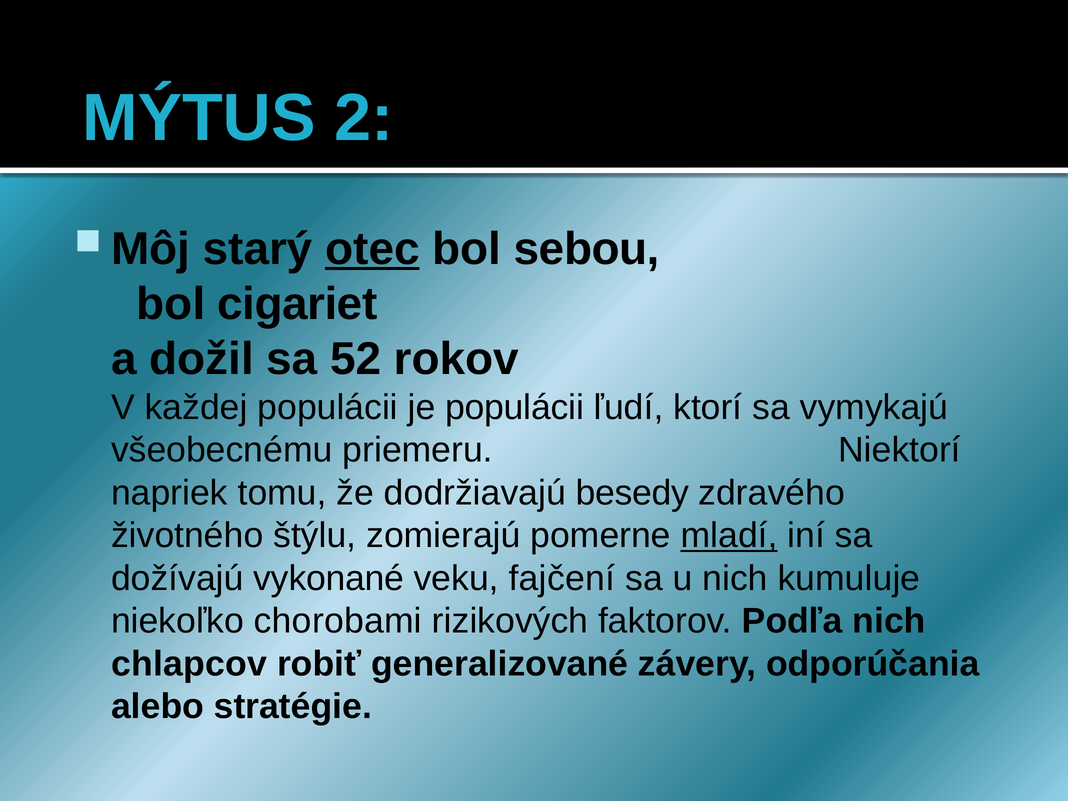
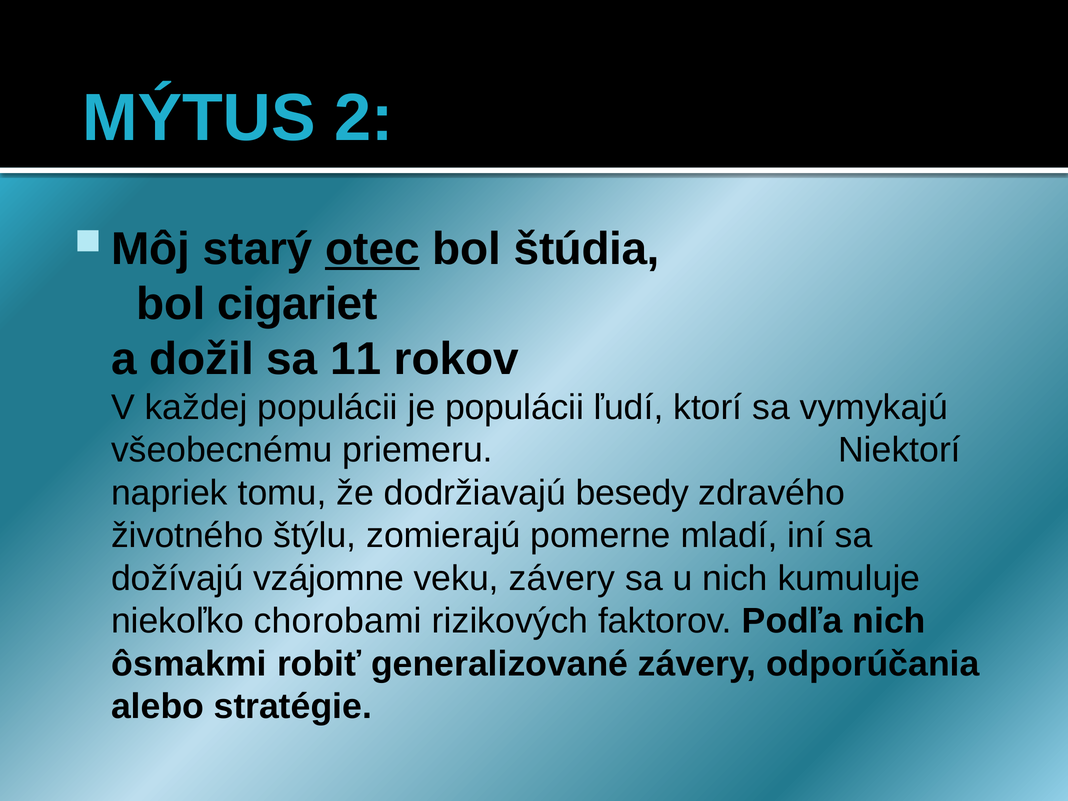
sebou: sebou -> štúdia
52: 52 -> 11
mladí underline: present -> none
vykonané: vykonané -> vzájomne
veku fajčení: fajčení -> závery
chlapcov: chlapcov -> ôsmakmi
